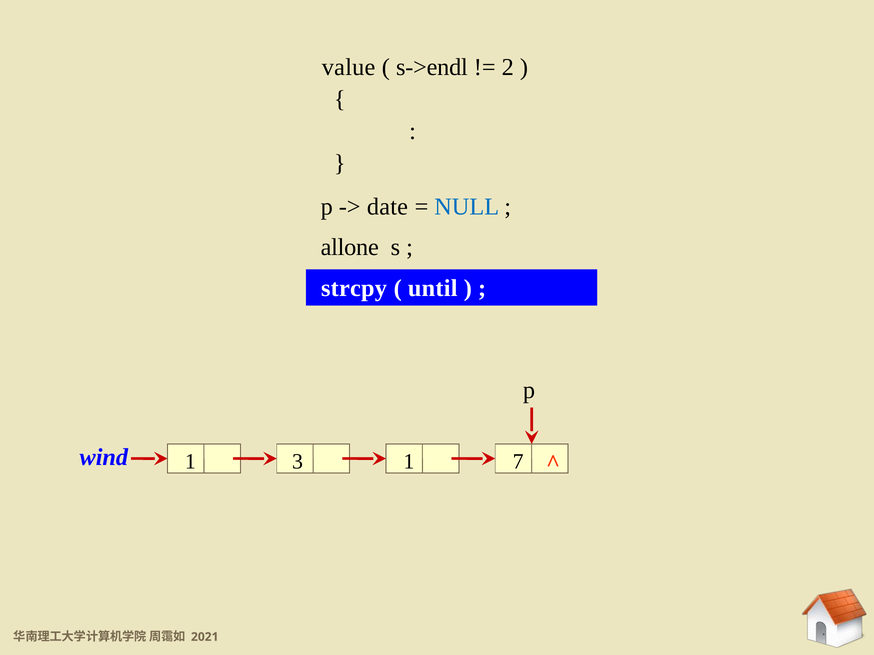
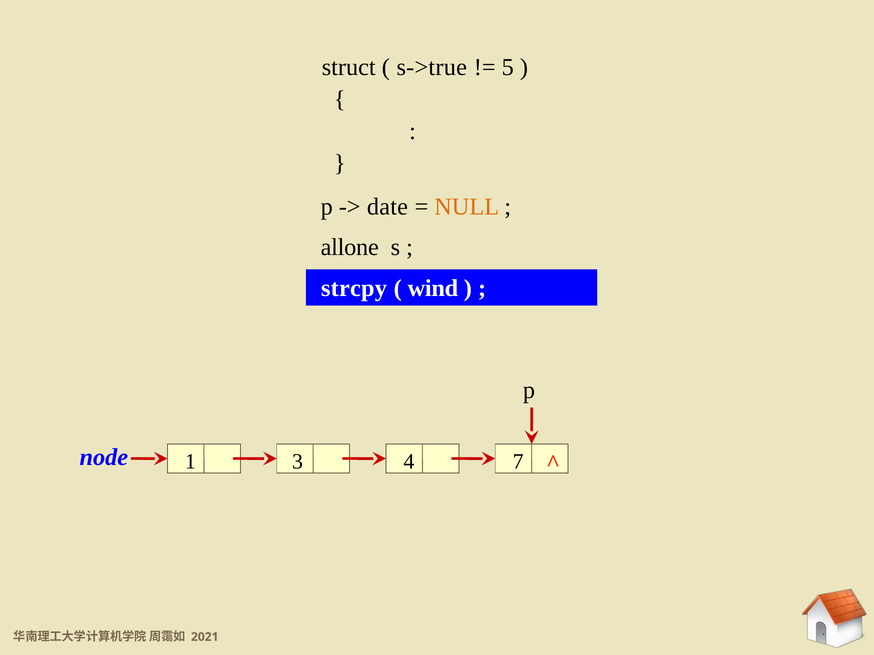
value: value -> struct
s->endl: s->endl -> s->true
2: 2 -> 5
NULL colour: blue -> orange
until: until -> wind
wind: wind -> node
3 1: 1 -> 4
